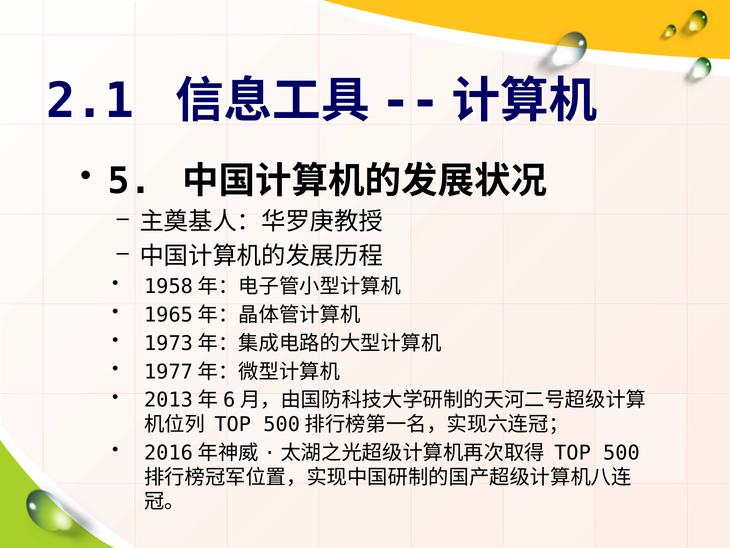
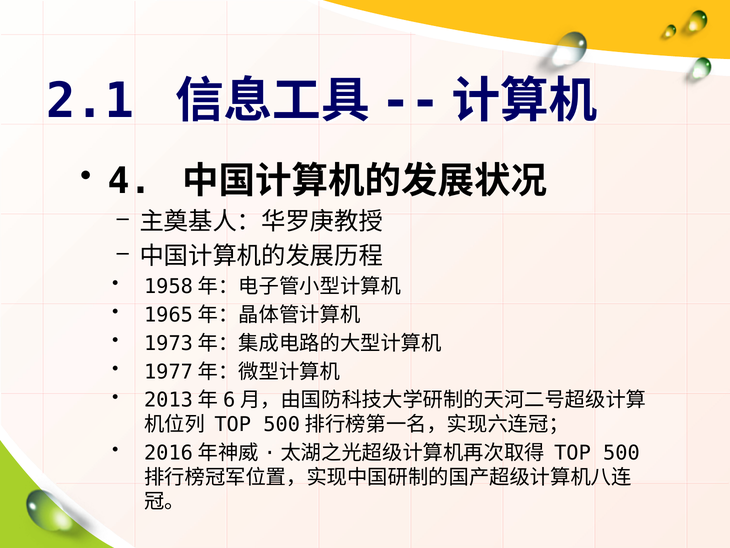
5: 5 -> 4
